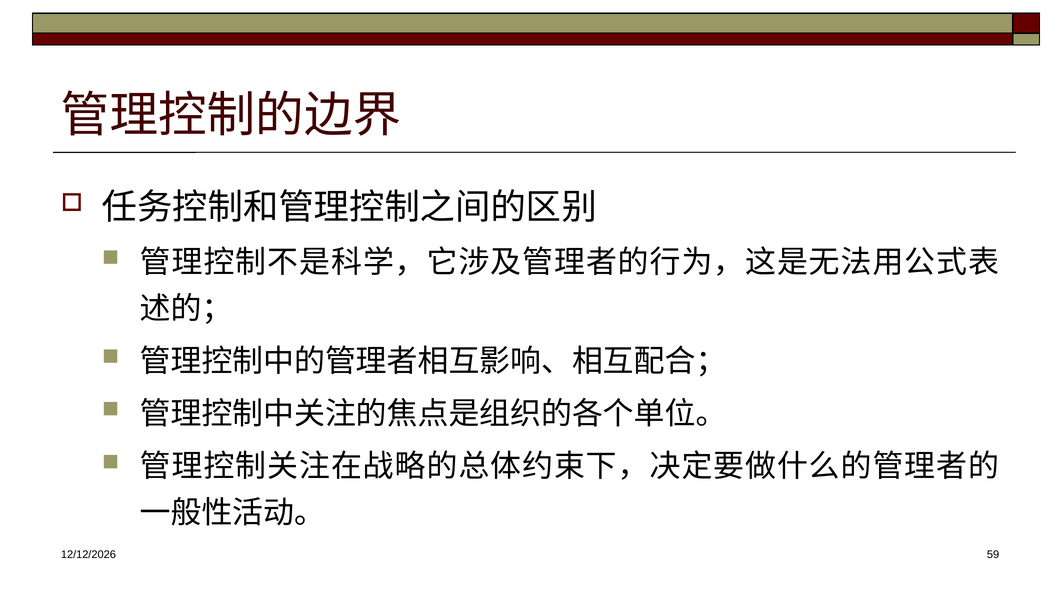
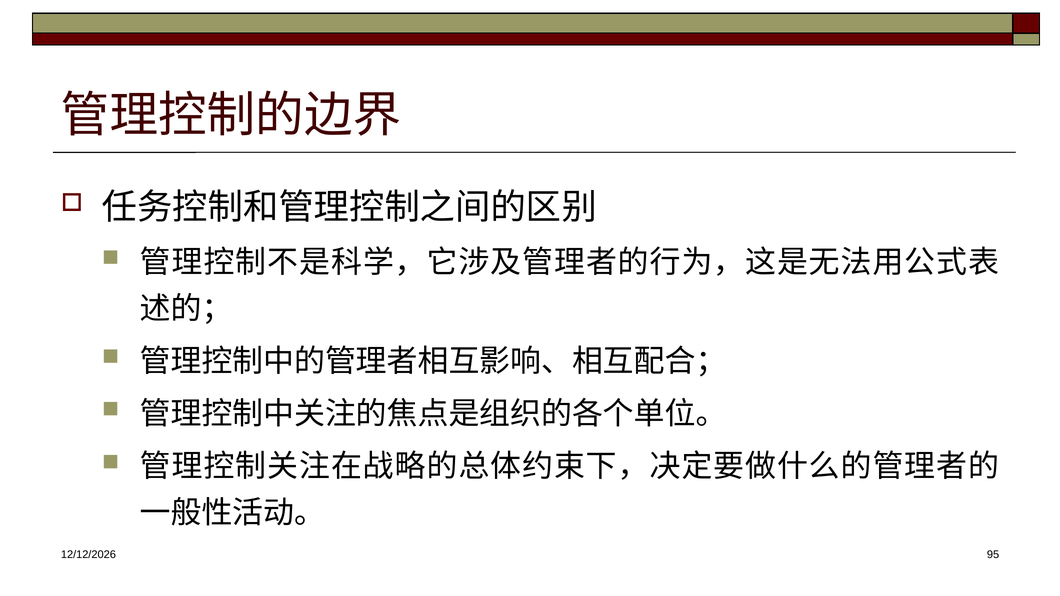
59: 59 -> 95
